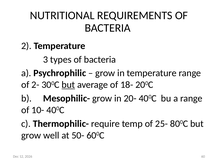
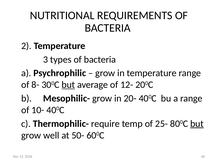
2-: 2- -> 8-
18-: 18- -> 12-
but at (197, 123) underline: none -> present
